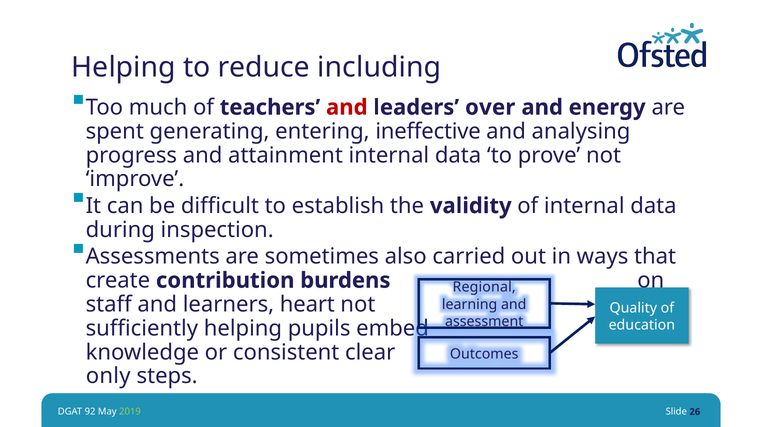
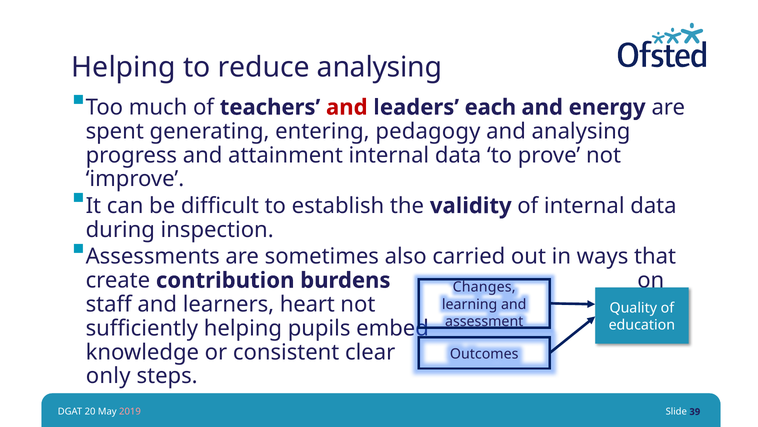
reduce including: including -> analysing
over: over -> each
ineffective: ineffective -> pedagogy
Regional: Regional -> Changes
92: 92 -> 20
2019 colour: light green -> pink
26: 26 -> 39
